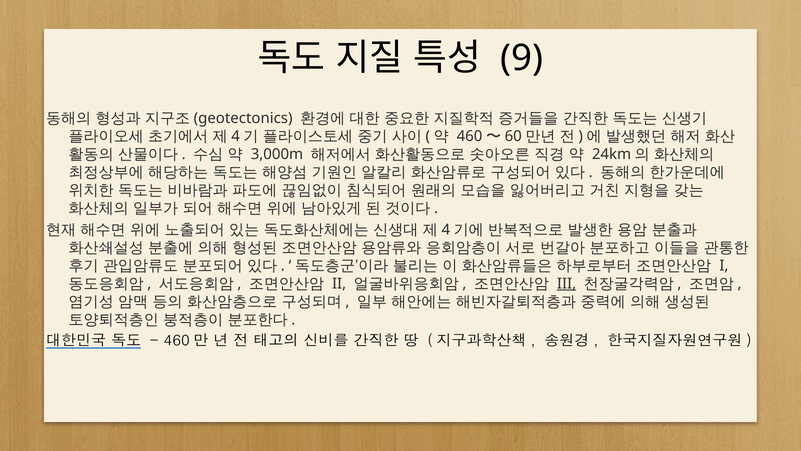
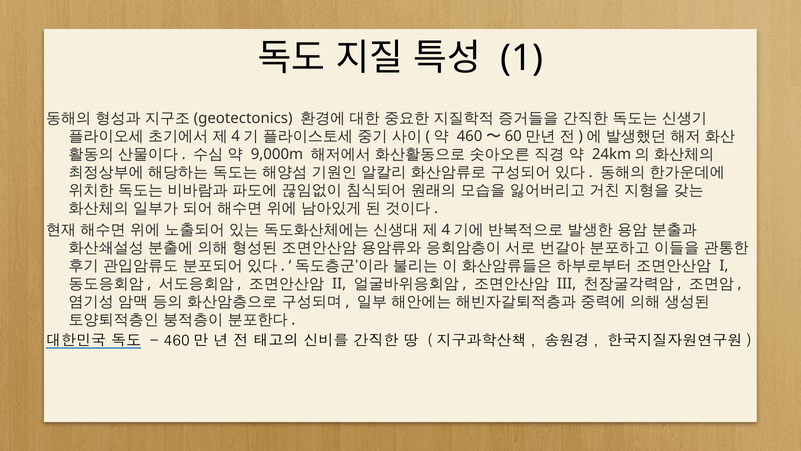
9: 9 -> 1
3,000m: 3,000m -> 9,000m
III underline: present -> none
